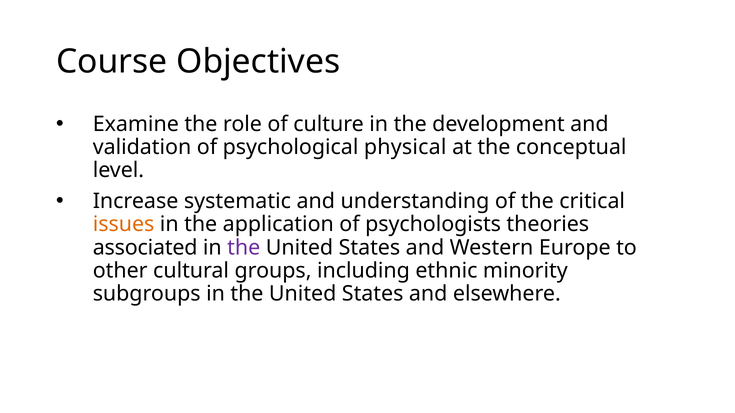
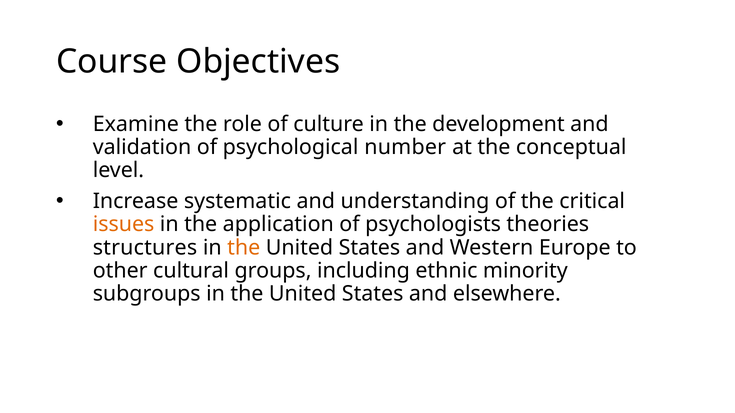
physical: physical -> number
associated: associated -> structures
the at (244, 248) colour: purple -> orange
